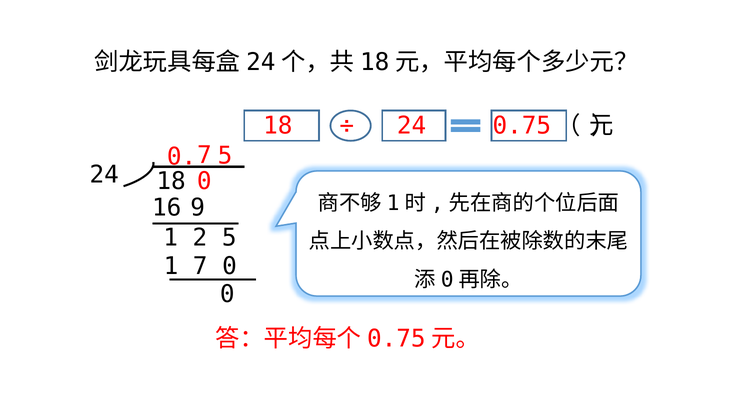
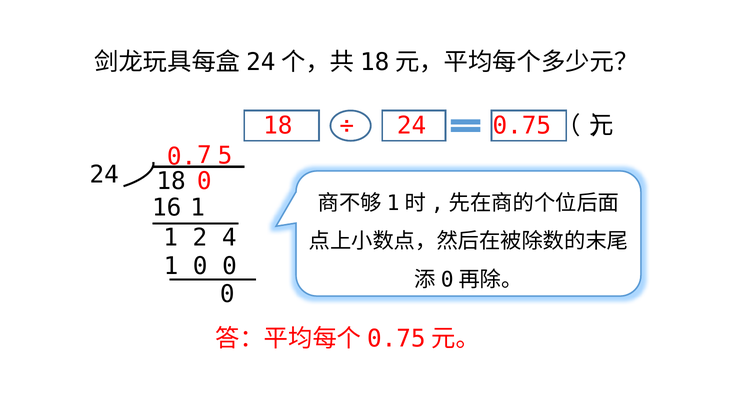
16 9: 9 -> 1
2 5: 5 -> 4
1 7: 7 -> 0
